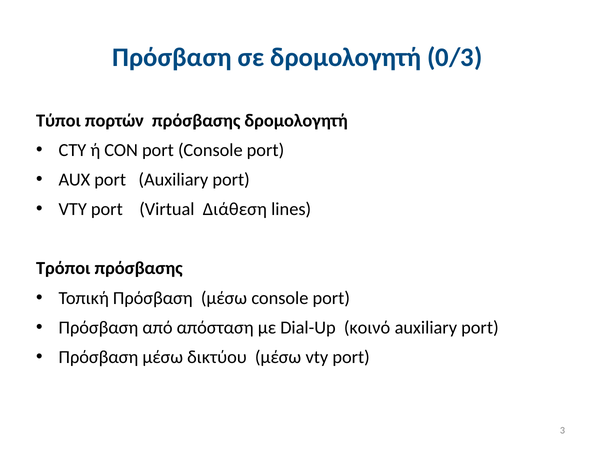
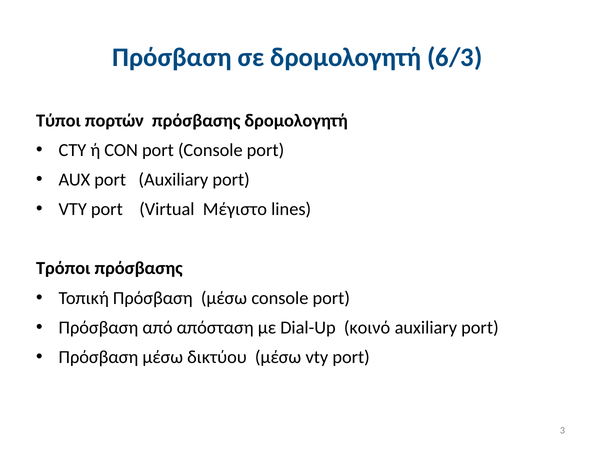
0/3: 0/3 -> 6/3
Διάθεση: Διάθεση -> Μέγιστο
